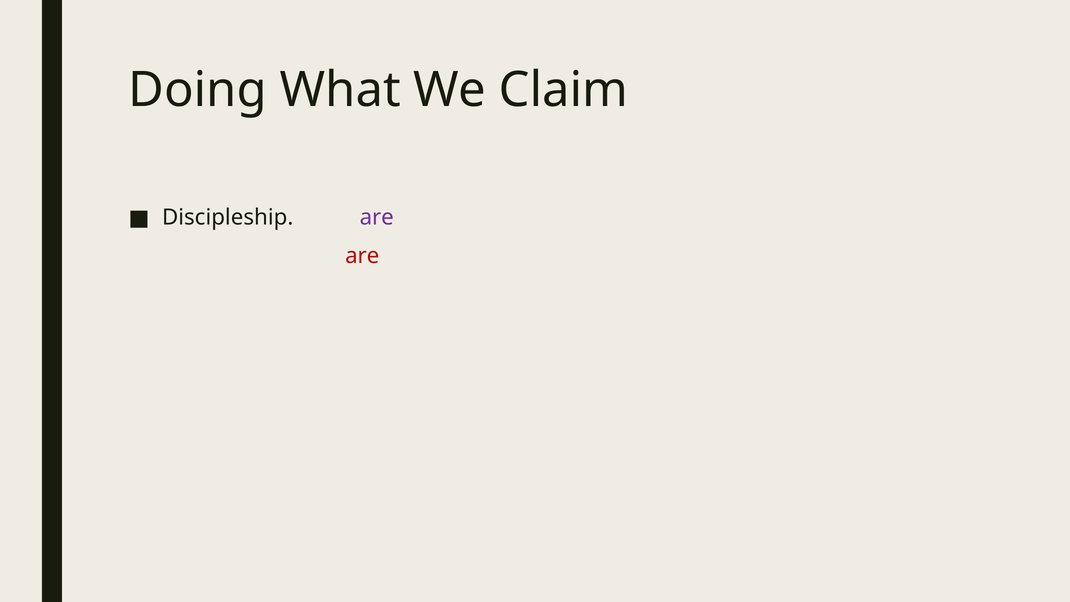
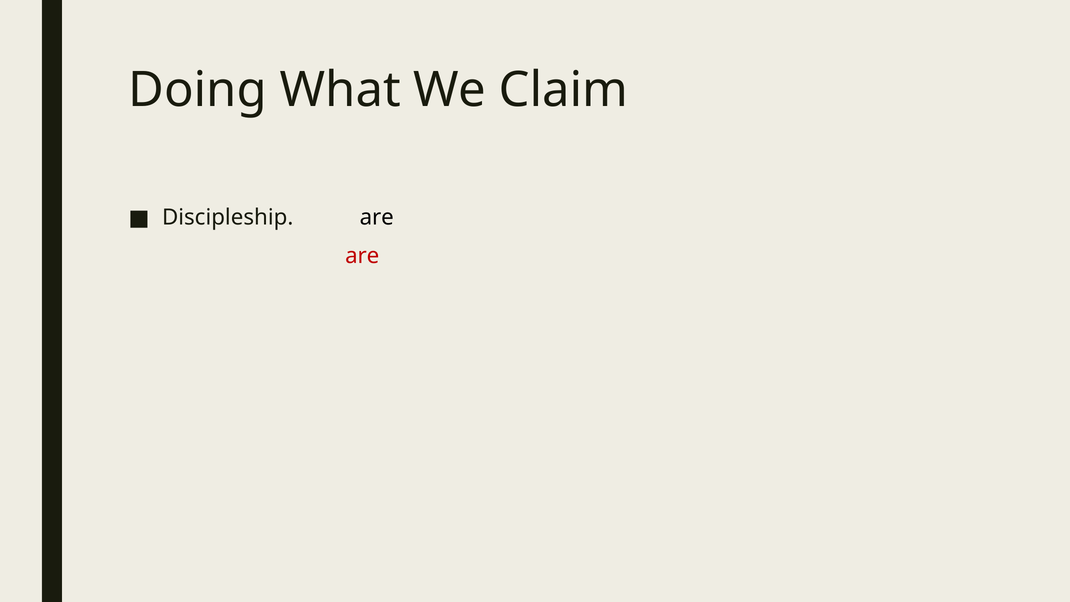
are at (377, 217) colour: purple -> black
